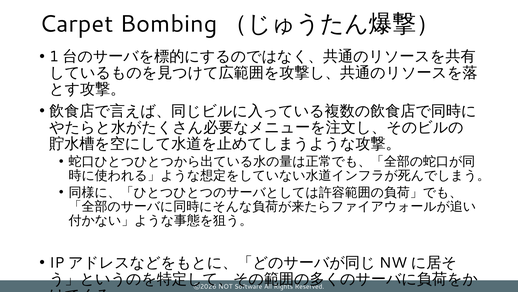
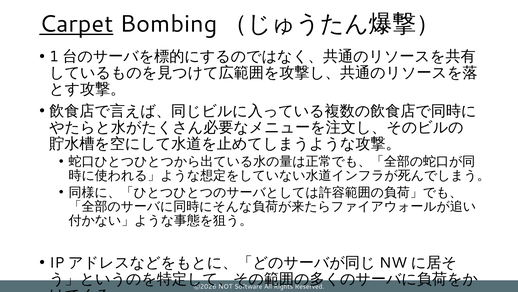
Carpet underline: none -> present
